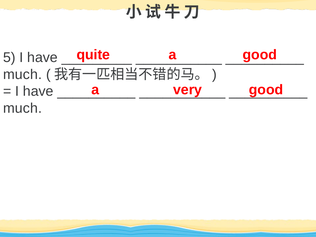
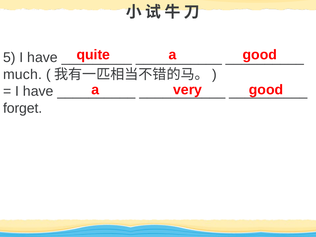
much at (23, 108): much -> forget
